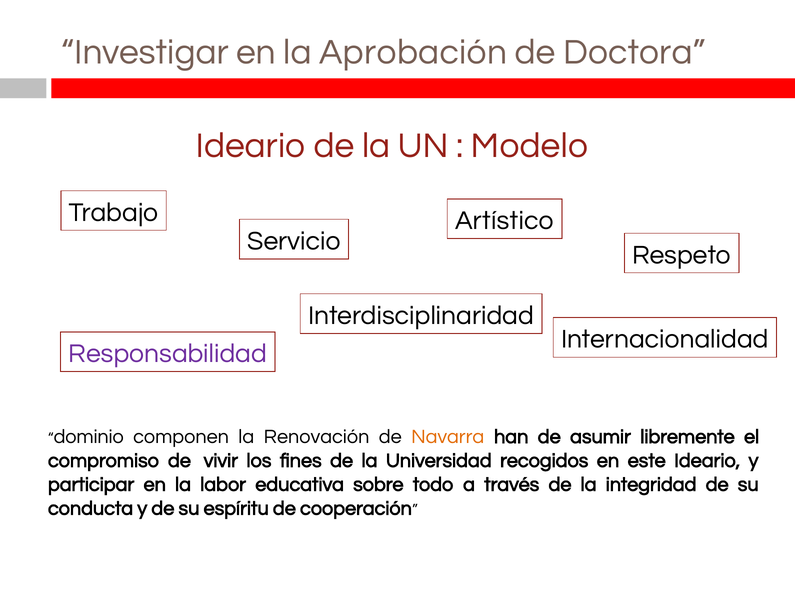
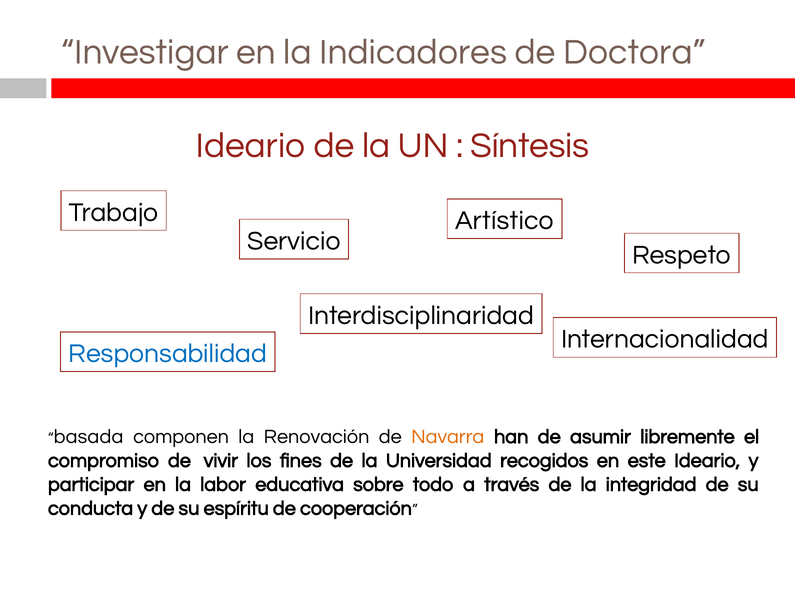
Aprobación: Aprobación -> Indicadores
Modelo: Modelo -> Síntesis
Responsabilidad colour: purple -> blue
dominio: dominio -> basada
